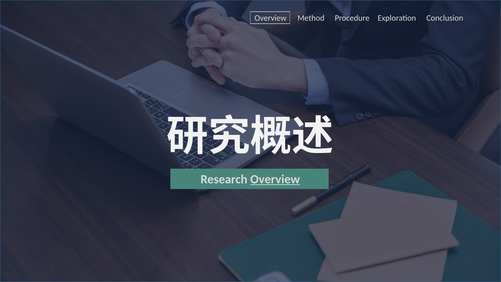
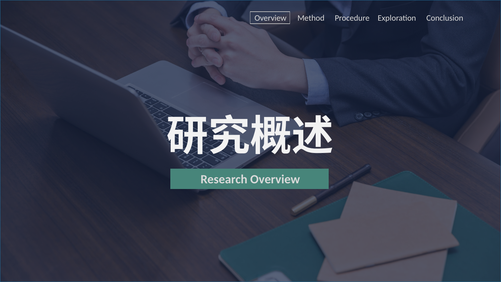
Overview at (275, 179) underline: present -> none
